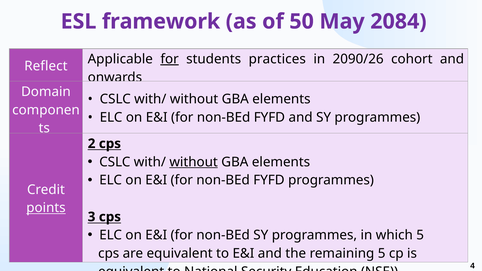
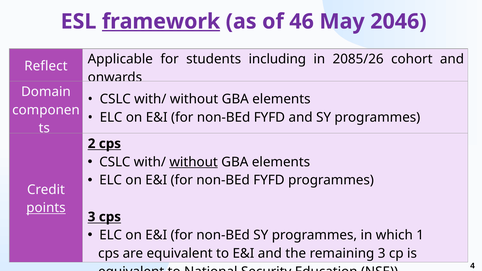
framework underline: none -> present
50: 50 -> 46
2084: 2084 -> 2046
for at (170, 59) underline: present -> none
practices: practices -> including
2090/26: 2090/26 -> 2085/26
which 5: 5 -> 1
remaining 5: 5 -> 3
